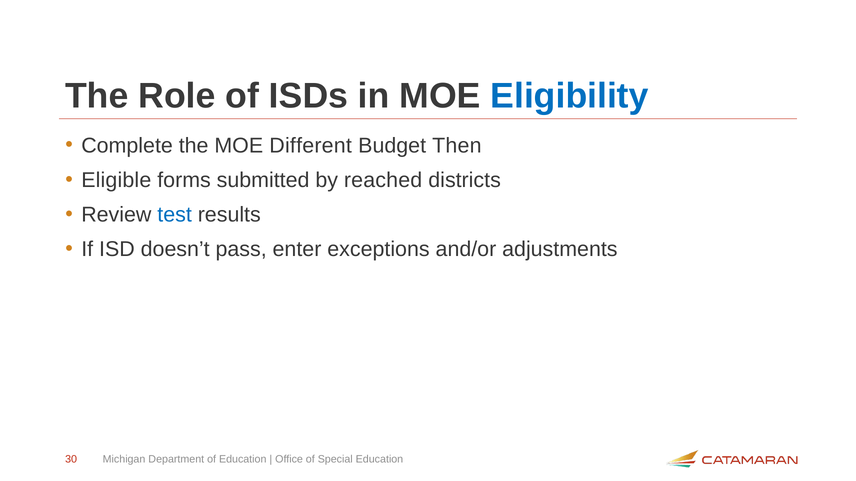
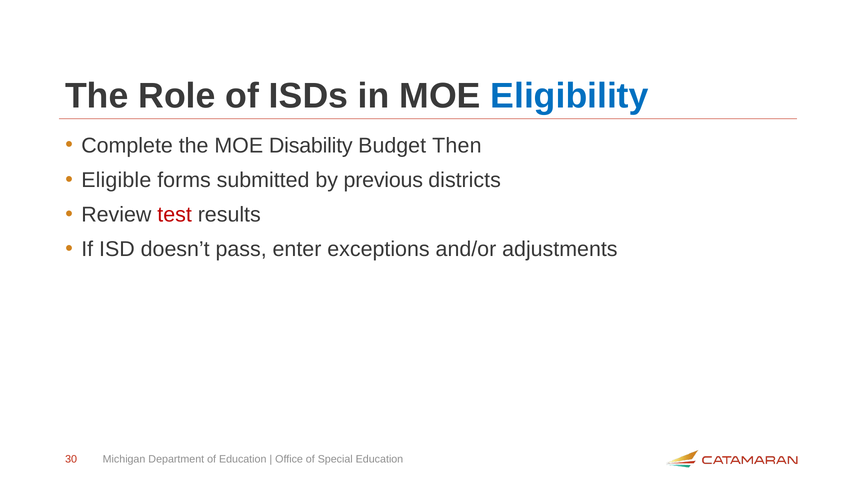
Different: Different -> Disability
reached: reached -> previous
test colour: blue -> red
